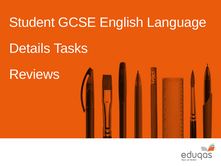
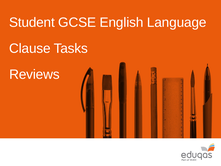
Details: Details -> Clause
